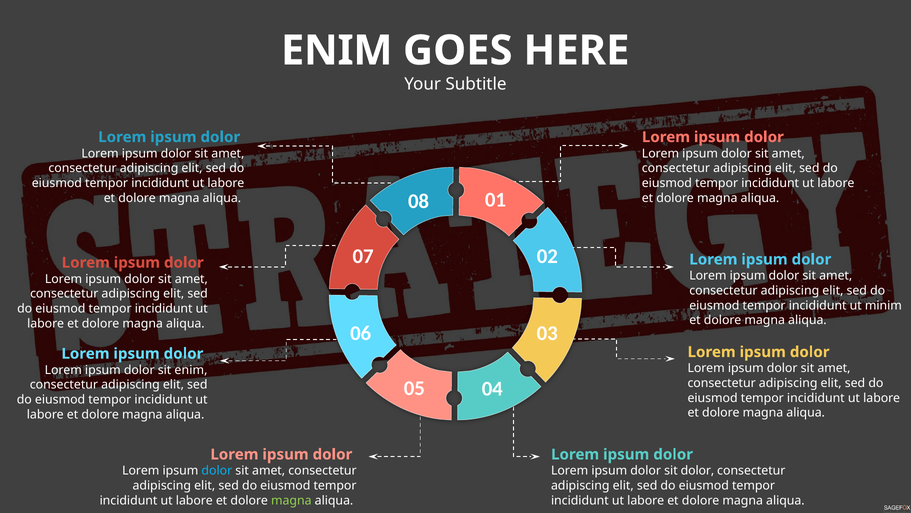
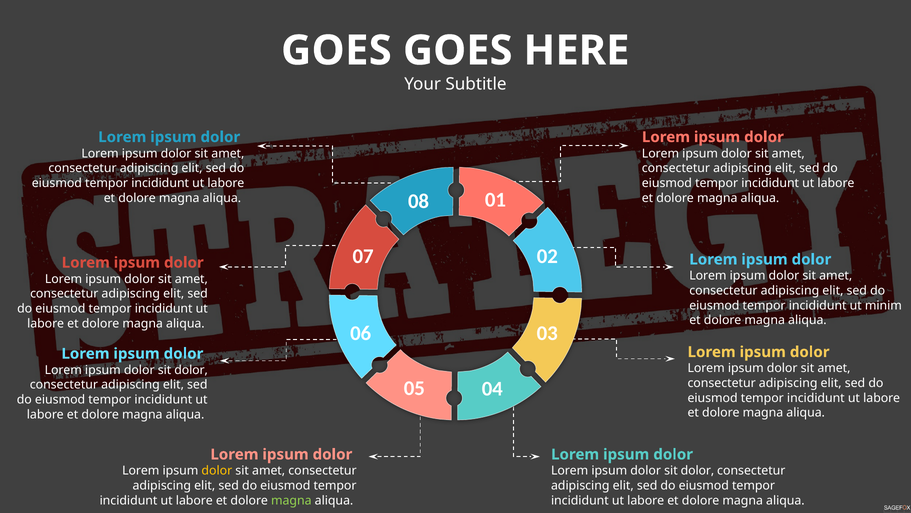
ENIM at (337, 51): ENIM -> GOES
enim at (191, 370): enim -> dolor
dolor at (217, 470) colour: light blue -> yellow
